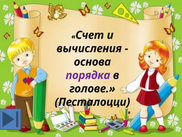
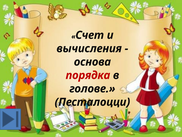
порядка colour: purple -> red
